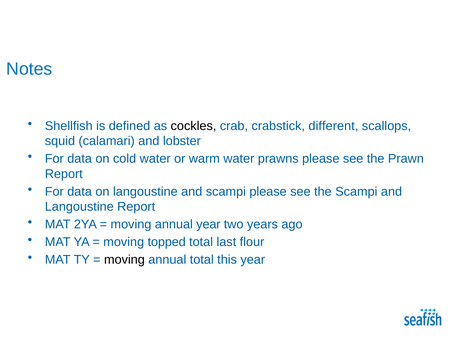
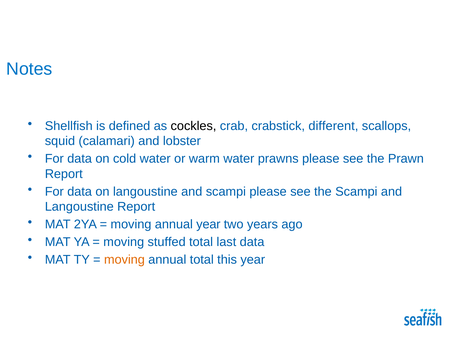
topped: topped -> stuffed
last flour: flour -> data
moving at (124, 260) colour: black -> orange
